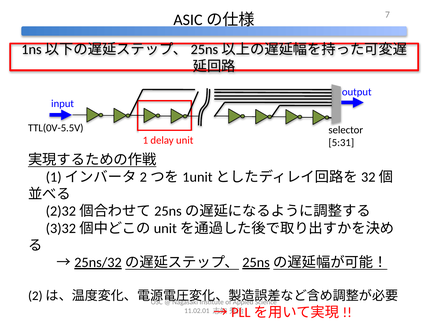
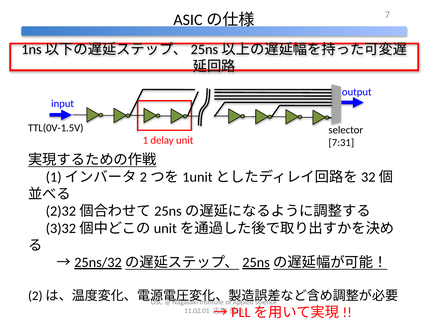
TTL(0V-5.5V: TTL(0V-5.5V -> TTL(0V-1.5V
5:31: 5:31 -> 7:31
